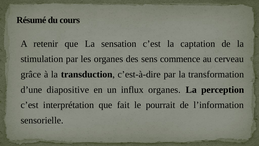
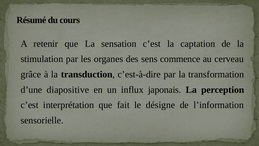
influx organes: organes -> japonais
pourrait: pourrait -> désigne
